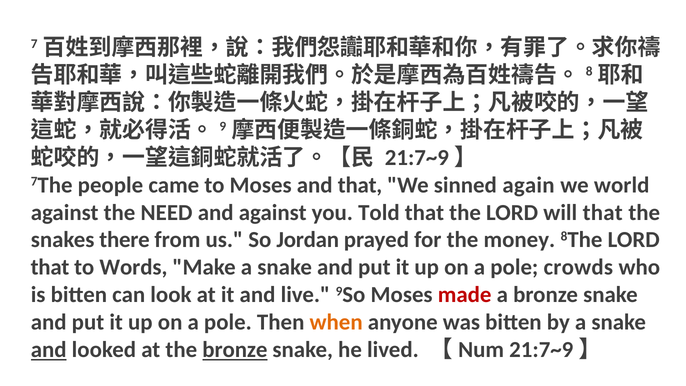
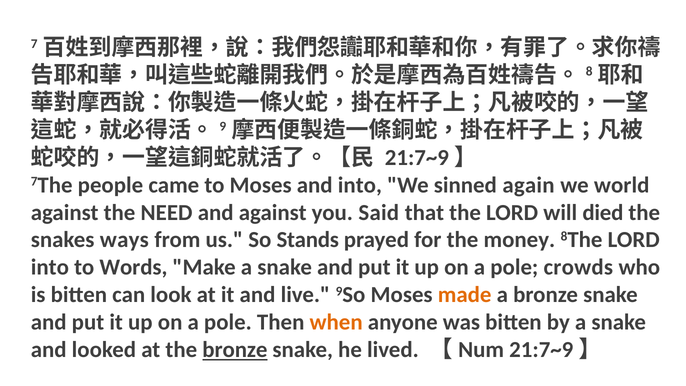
and that: that -> into
Told: Told -> Said
will that: that -> died
there: there -> ways
Jordan: Jordan -> Stands
that at (50, 267): that -> into
made colour: red -> orange
and at (49, 350) underline: present -> none
